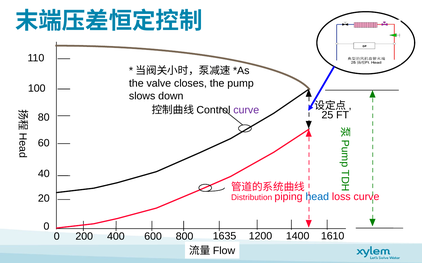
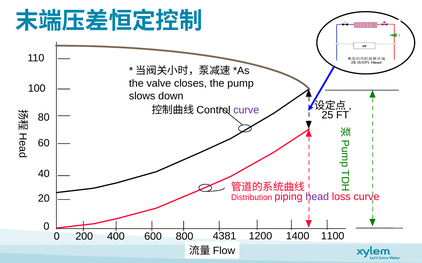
head colour: blue -> purple
1635: 1635 -> 4381
1610: 1610 -> 1100
